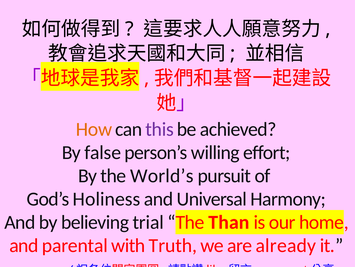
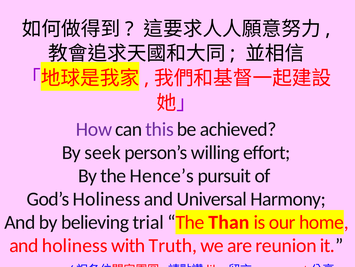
How colour: orange -> purple
false: false -> seek
World’s: World’s -> Hence’s
and parental: parental -> holiness
already: already -> reunion
